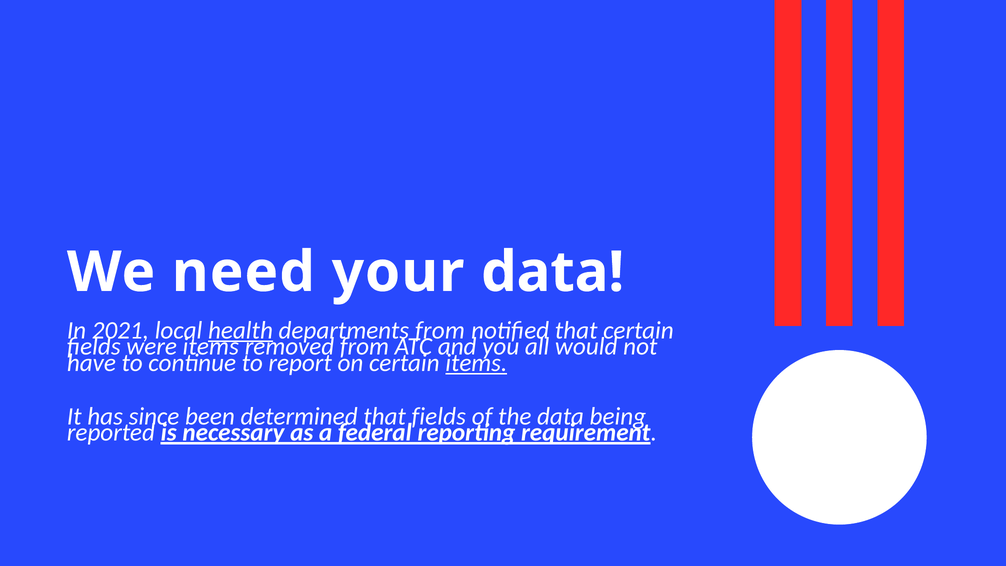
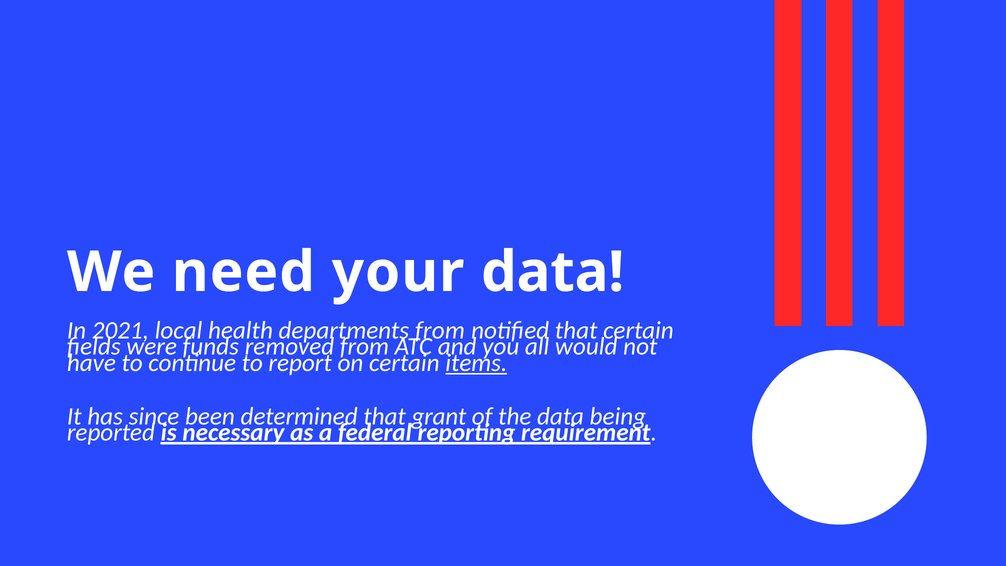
health underline: present -> none
were items: items -> funds
fields at (439, 416): fields -> grant
